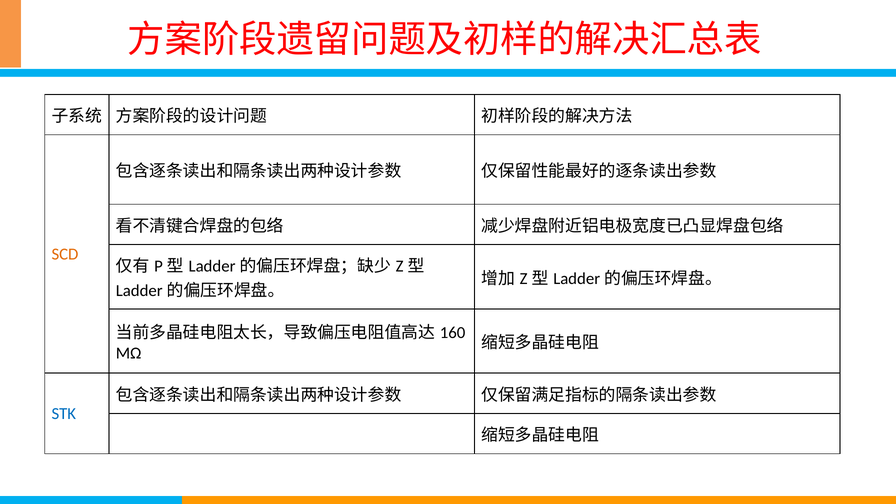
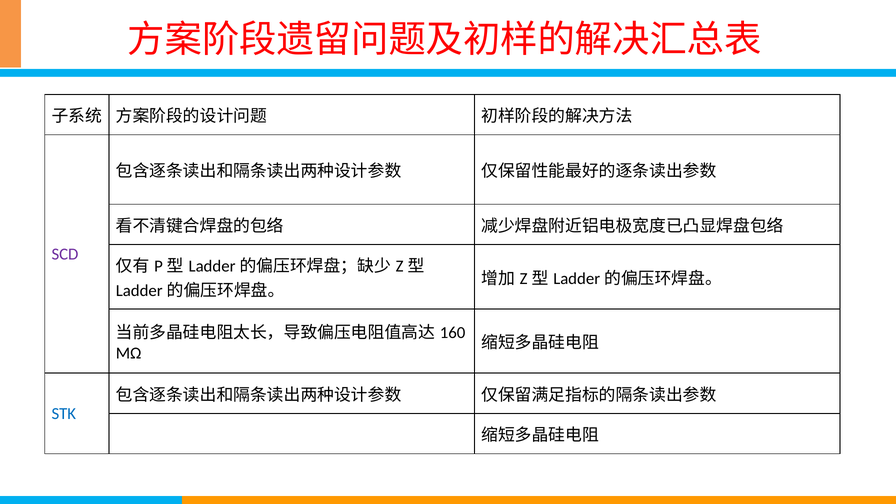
SCD colour: orange -> purple
